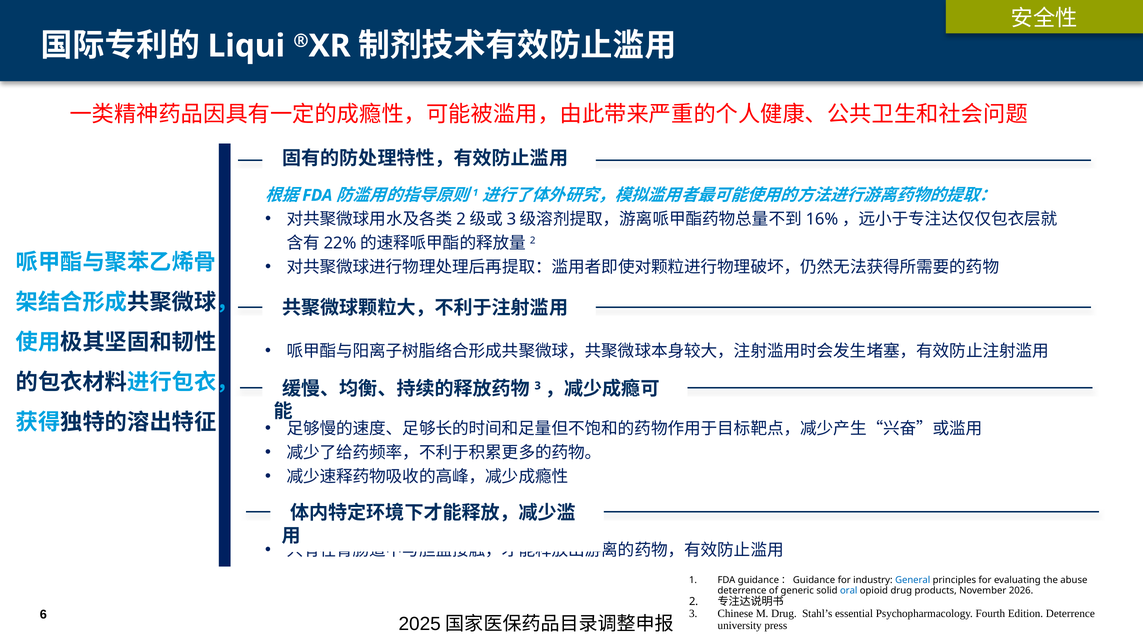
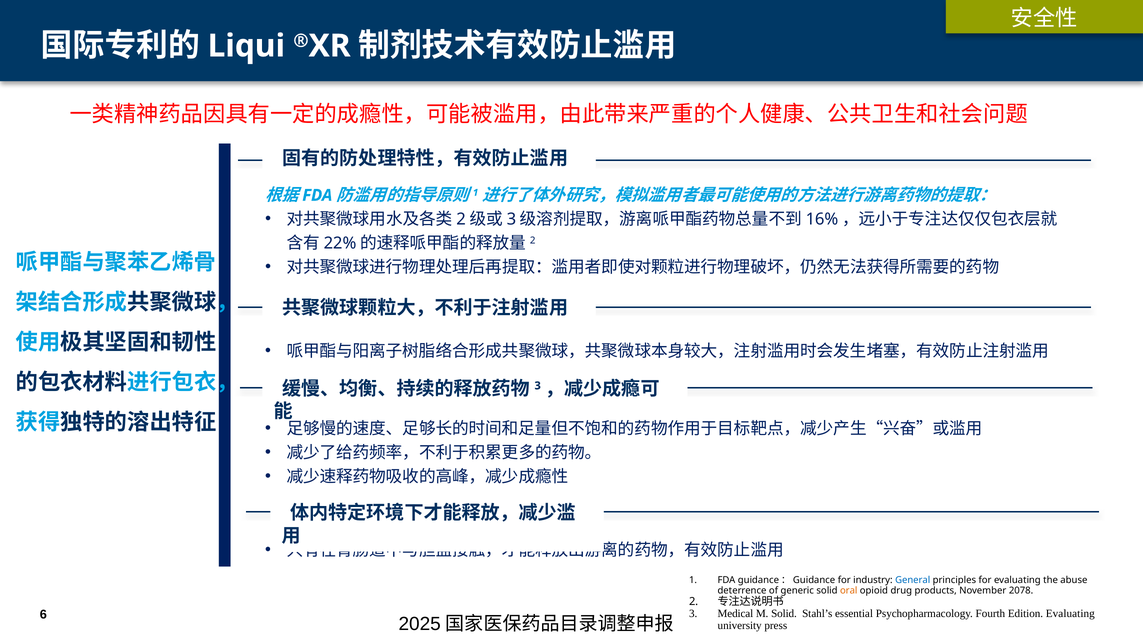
oral colour: blue -> orange
2026: 2026 -> 2078
Chinese: Chinese -> Medical
M Drug: Drug -> Solid
Edition Deterrence: Deterrence -> Evaluating
